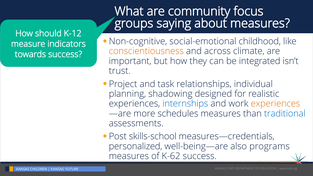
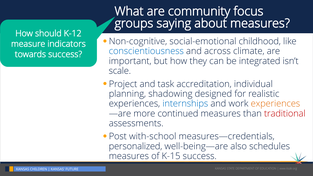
conscientiousness colour: orange -> blue
trust: trust -> scale
relationships: relationships -> accreditation
schedules: schedules -> continued
traditional colour: blue -> red
skills-school: skills-school -> with-school
programs: programs -> schedules
K-62: K-62 -> K-15
